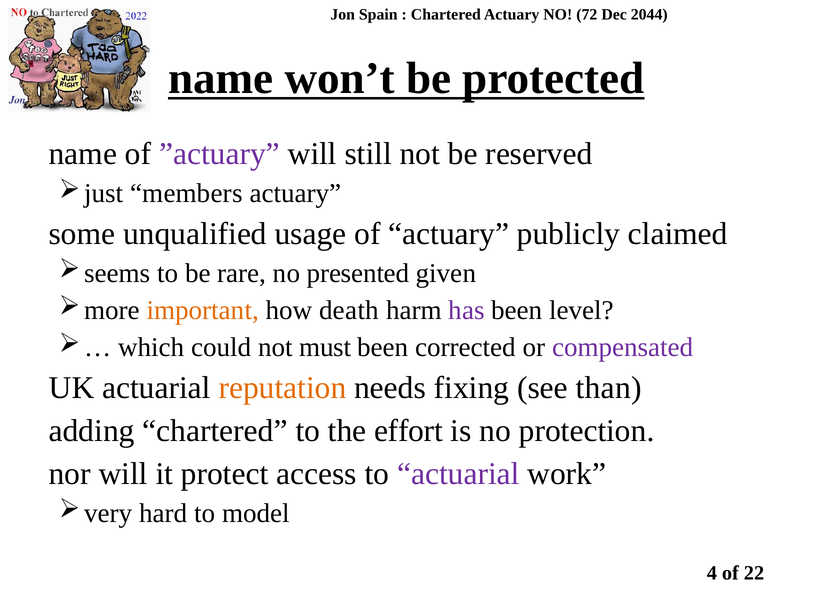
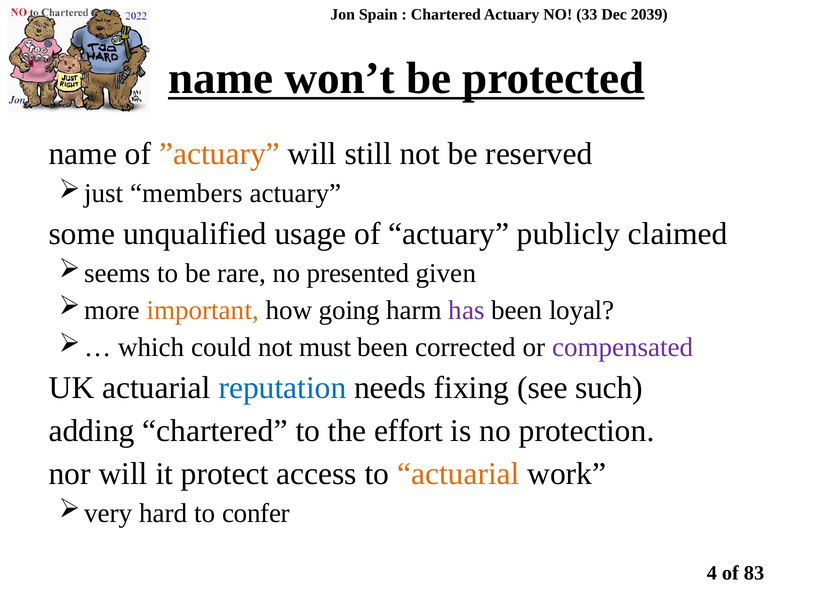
72: 72 -> 33
2044: 2044 -> 2039
”actuary colour: purple -> orange
death: death -> going
level: level -> loyal
reputation colour: orange -> blue
than: than -> such
actuarial at (458, 474) colour: purple -> orange
model: model -> confer
22: 22 -> 83
